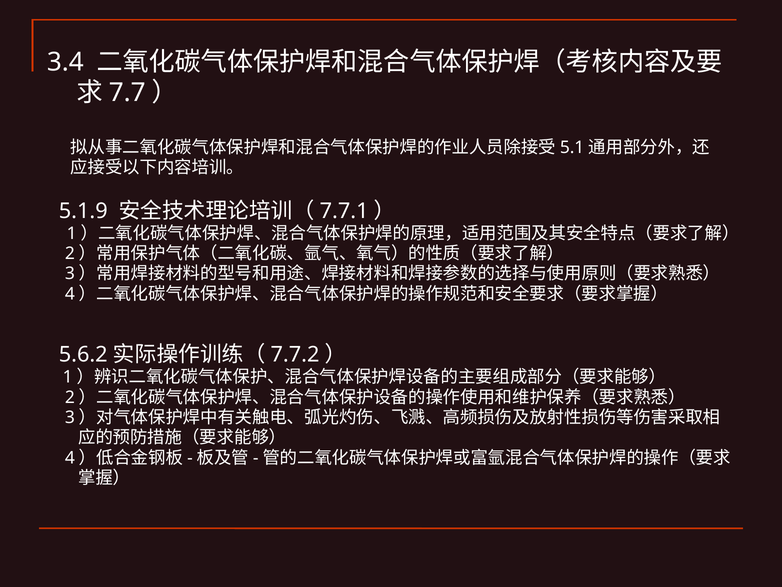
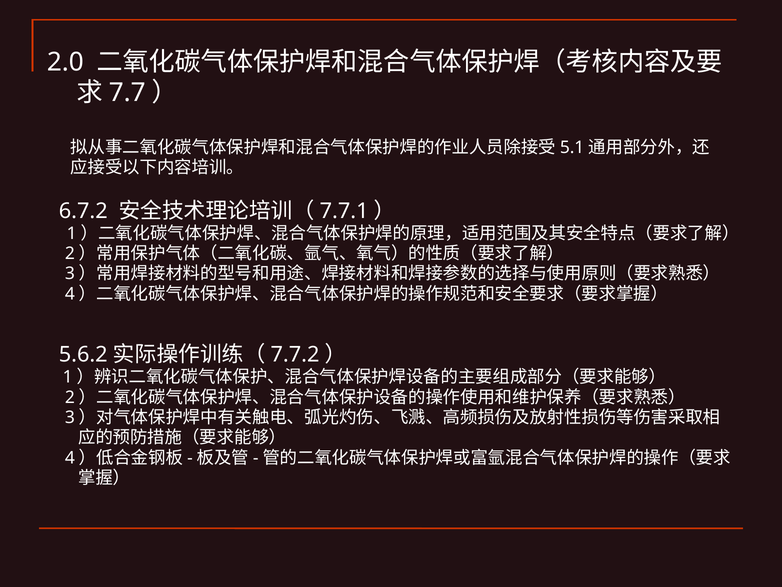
3.4: 3.4 -> 2.0
5.1.9: 5.1.9 -> 6.7.2
